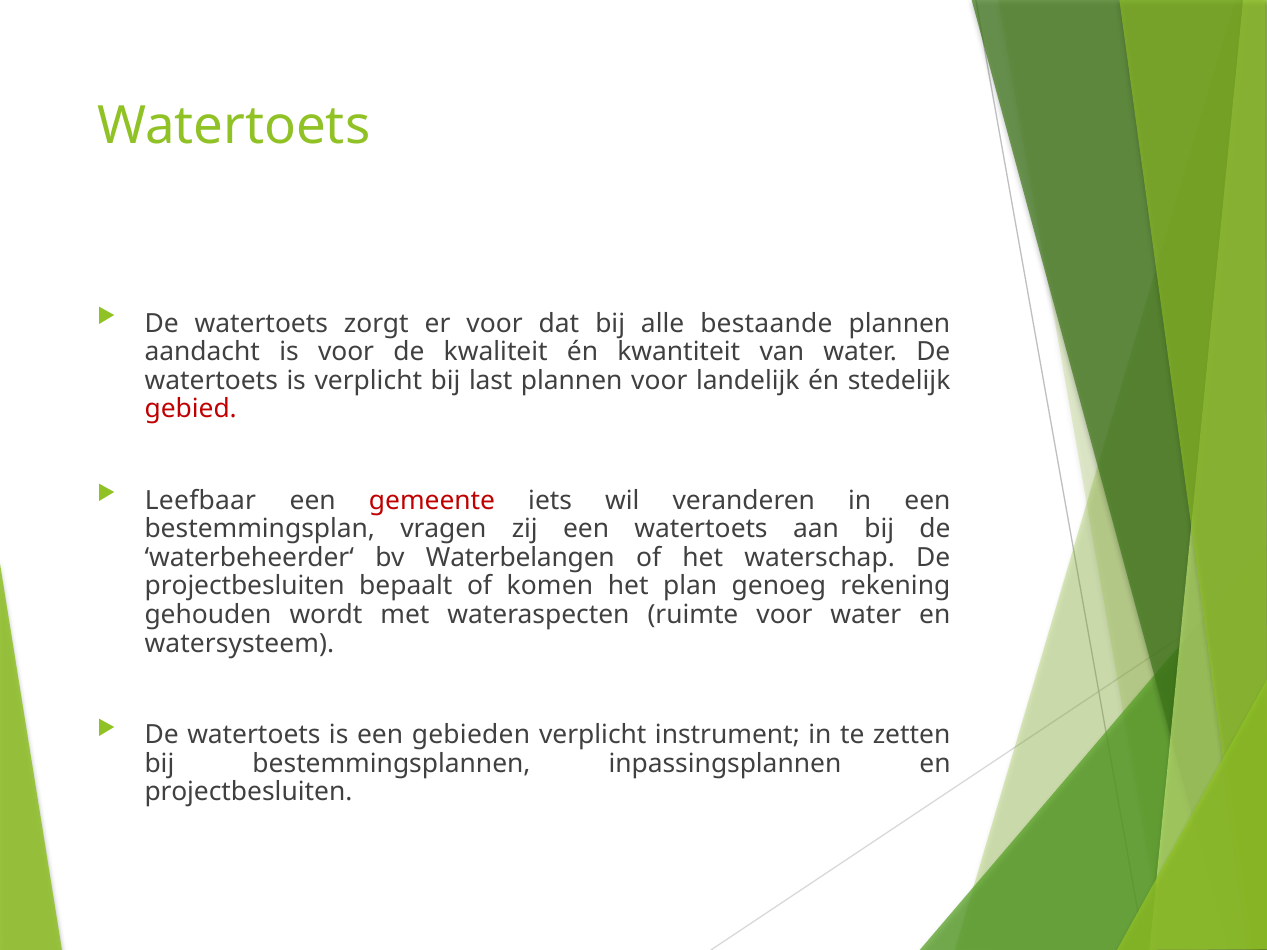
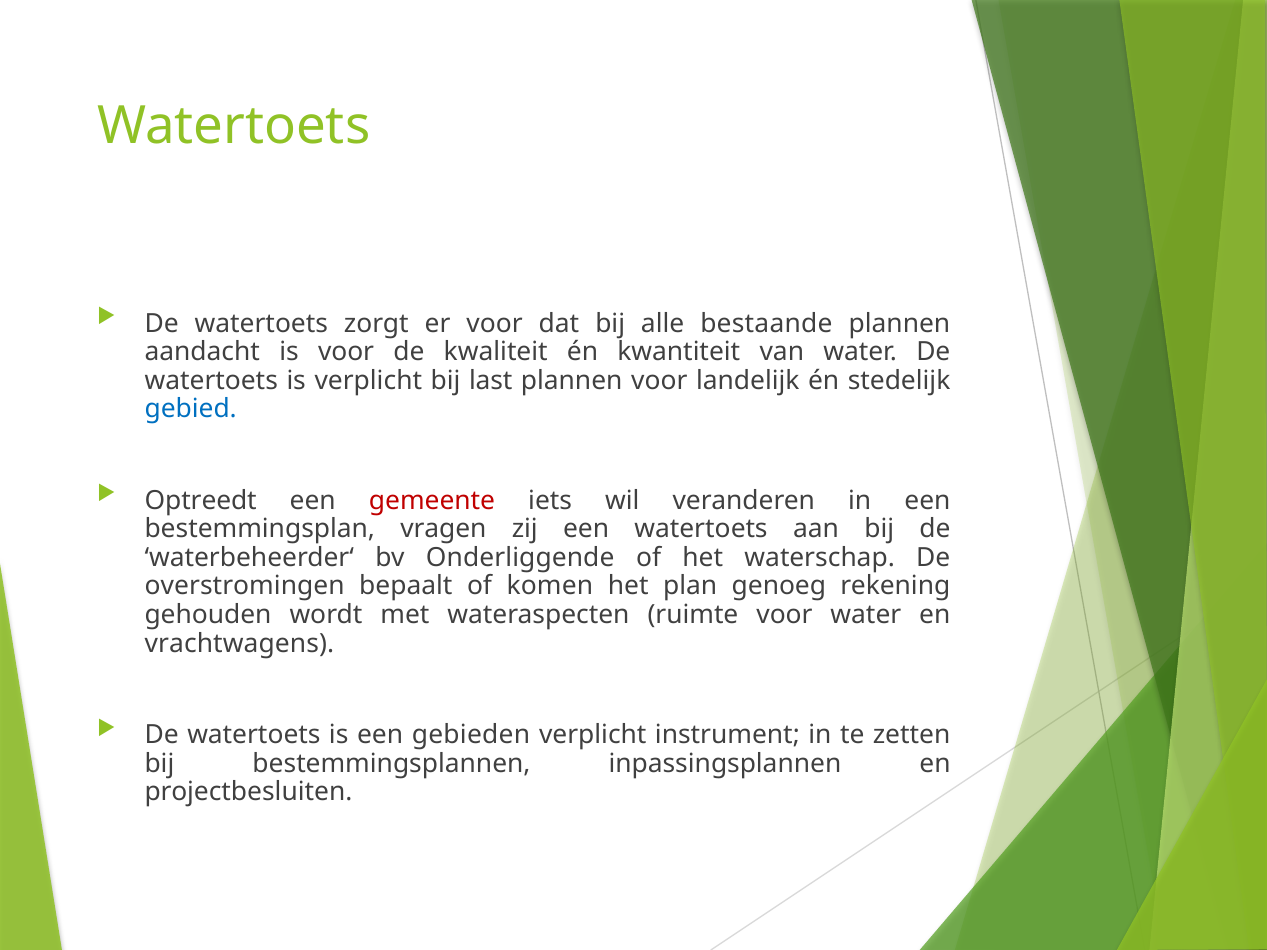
gebied colour: red -> blue
Leefbaar: Leefbaar -> Optreedt
Waterbelangen: Waterbelangen -> Onderliggende
projectbesluiten at (245, 586): projectbesluiten -> overstromingen
watersysteem: watersysteem -> vrachtwagens
